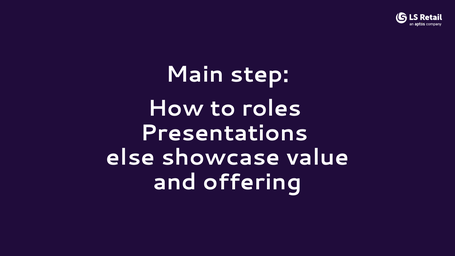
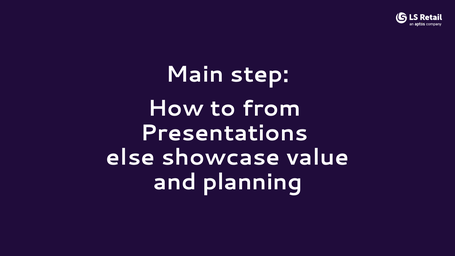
roles: roles -> from
offering: offering -> planning
